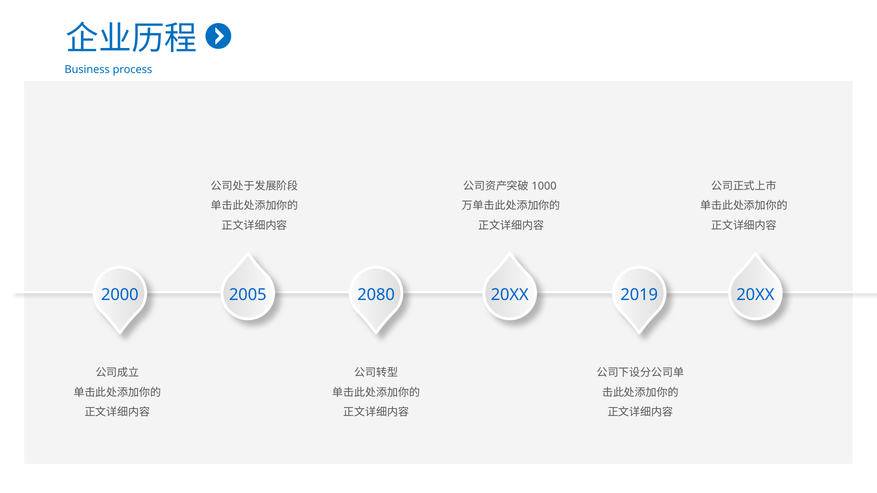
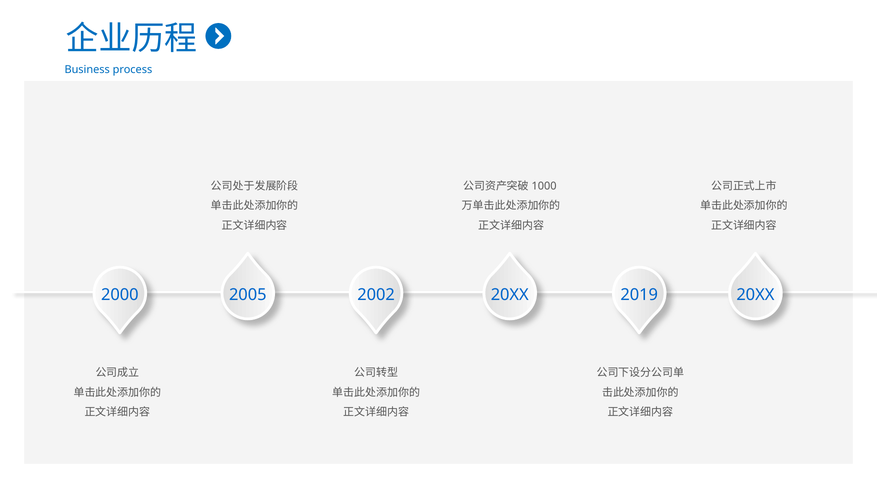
2080: 2080 -> 2002
